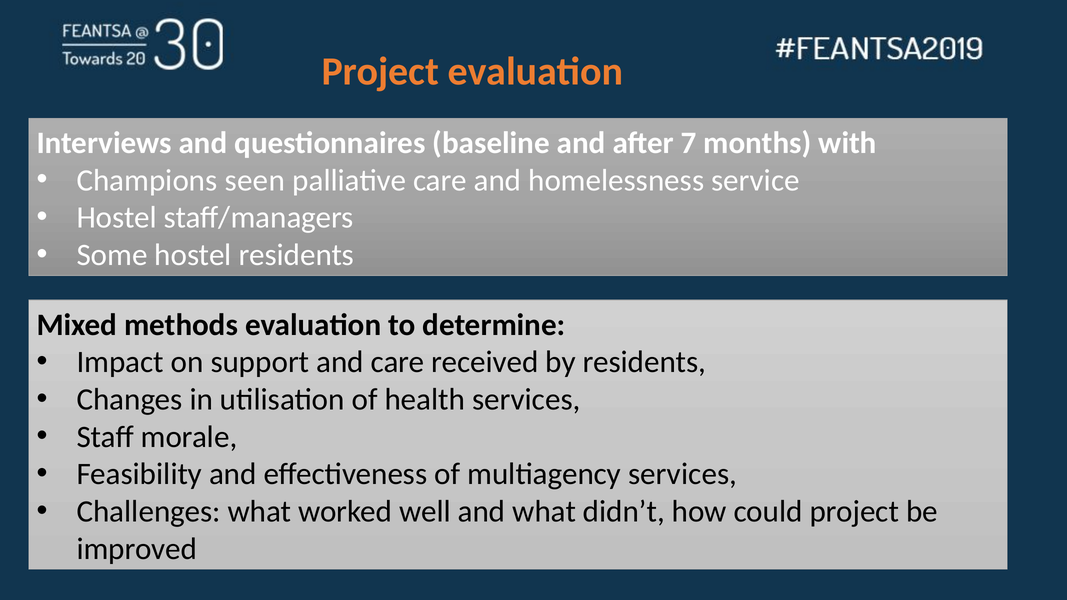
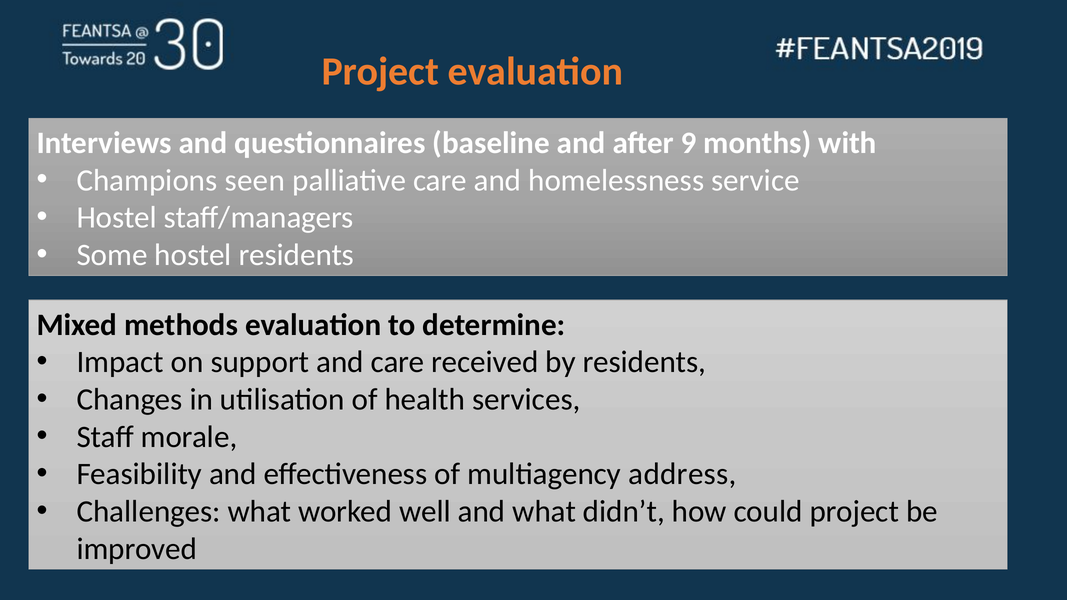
7: 7 -> 9
multiagency services: services -> address
